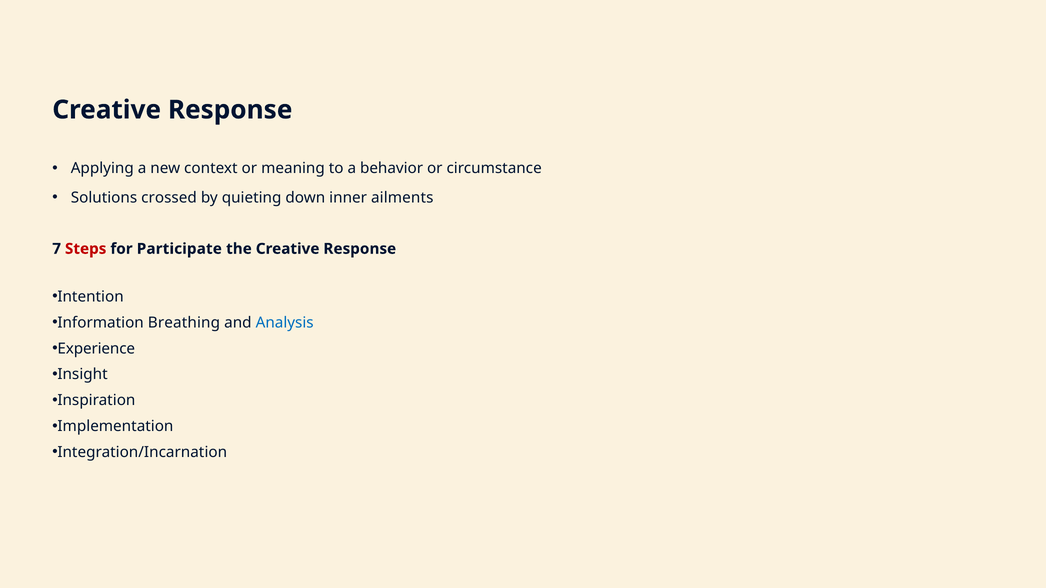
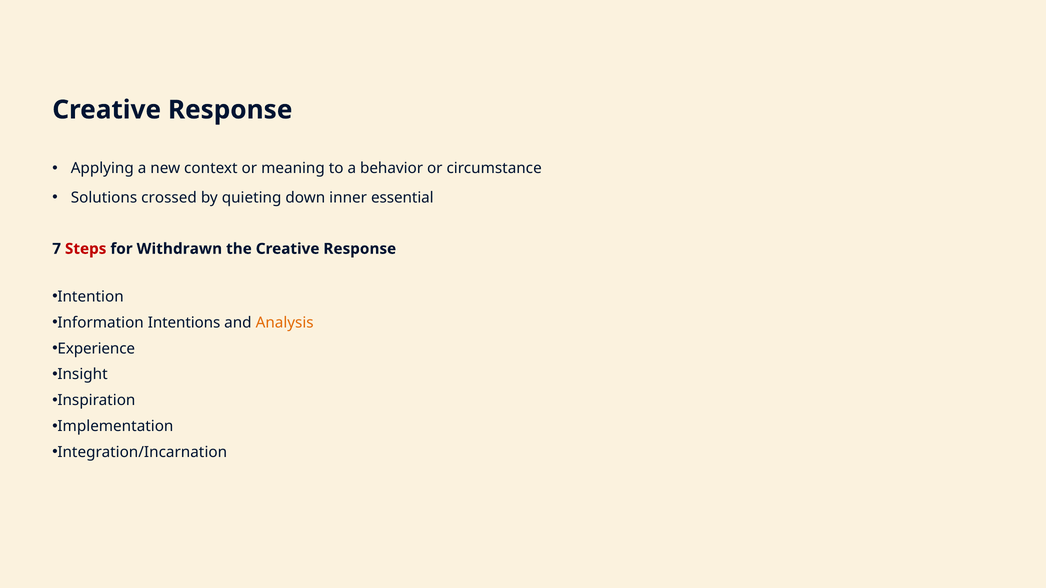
ailments: ailments -> essential
Participate: Participate -> Withdrawn
Breathing: Breathing -> Intentions
Analysis colour: blue -> orange
